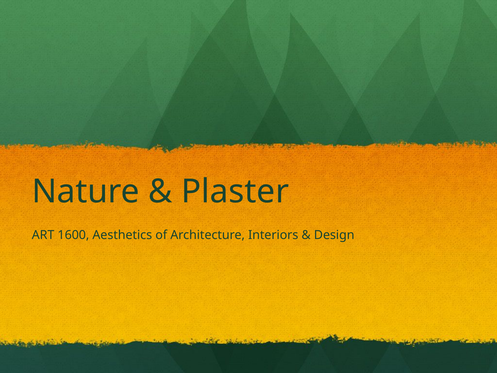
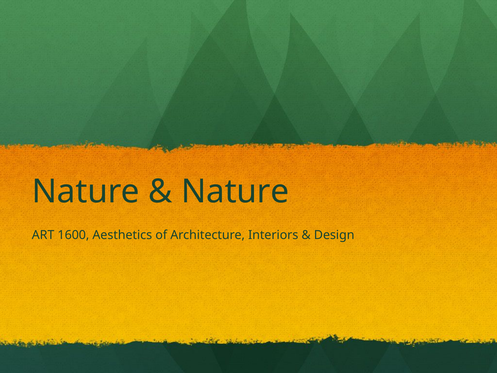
Plaster at (235, 191): Plaster -> Nature
